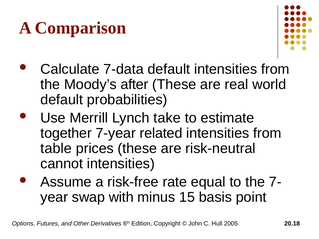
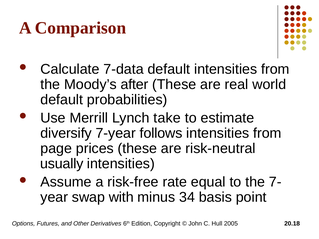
together: together -> diversify
related: related -> follows
table: table -> page
cannot: cannot -> usually
15: 15 -> 34
